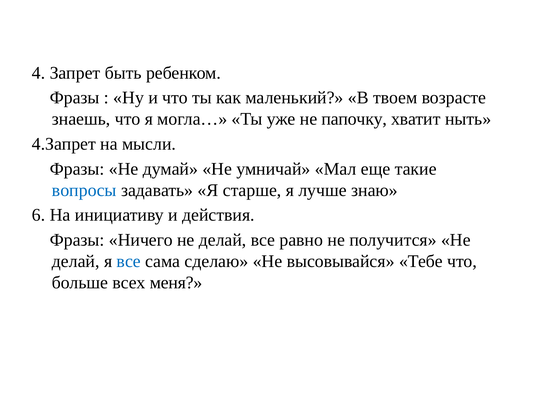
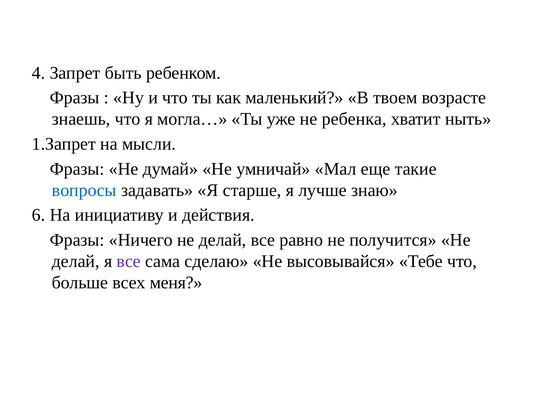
папочку: папочку -> ребенка
4.Запрет: 4.Запрет -> 1.Запрет
все at (129, 261) colour: blue -> purple
